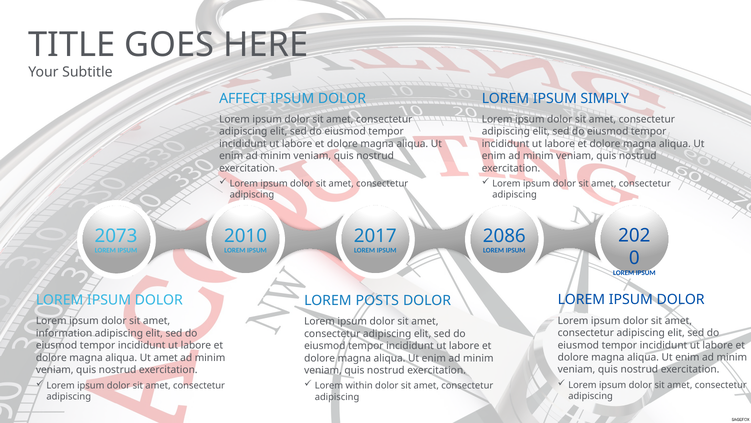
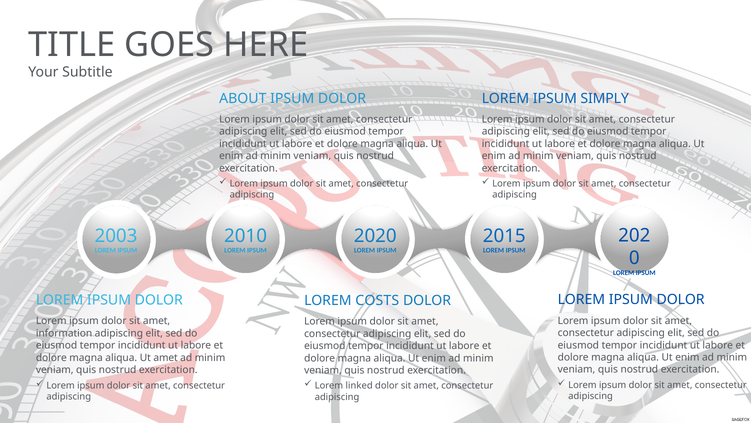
AFFECT: AFFECT -> ABOUT
2073: 2073 -> 2003
2017: 2017 -> 2020
2086: 2086 -> 2015
POSTS: POSTS -> COSTS
within: within -> linked
